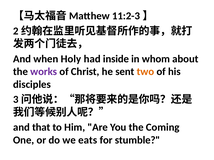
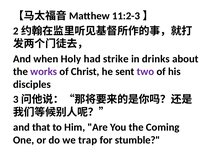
inside: inside -> strike
whom: whom -> drinks
two colour: orange -> purple
eats: eats -> trap
